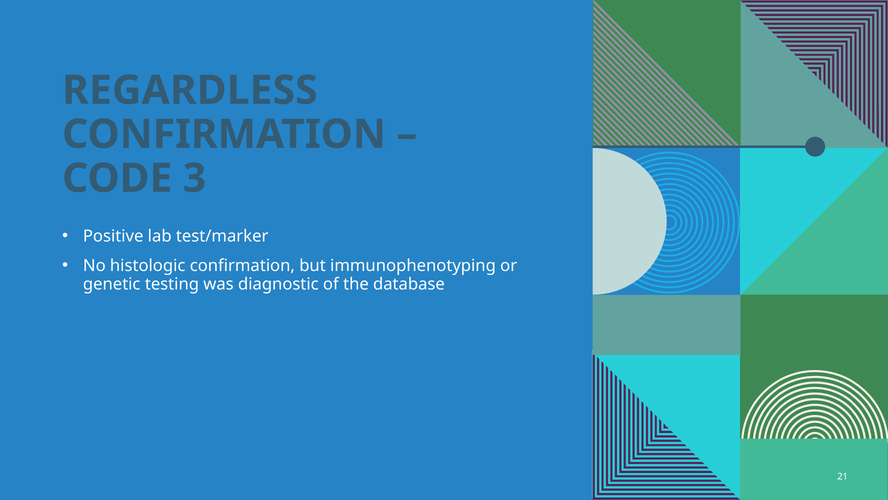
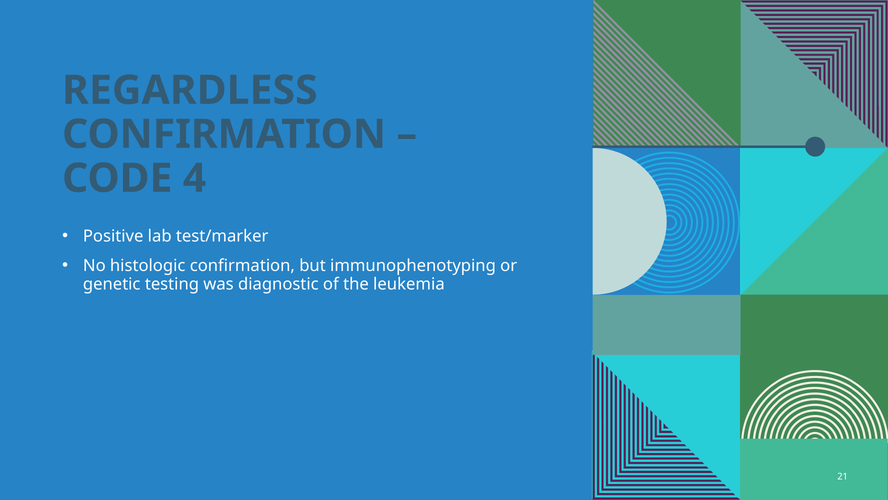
3: 3 -> 4
database: database -> leukemia
